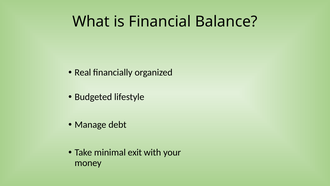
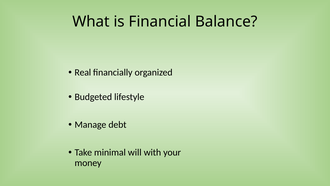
exit: exit -> will
